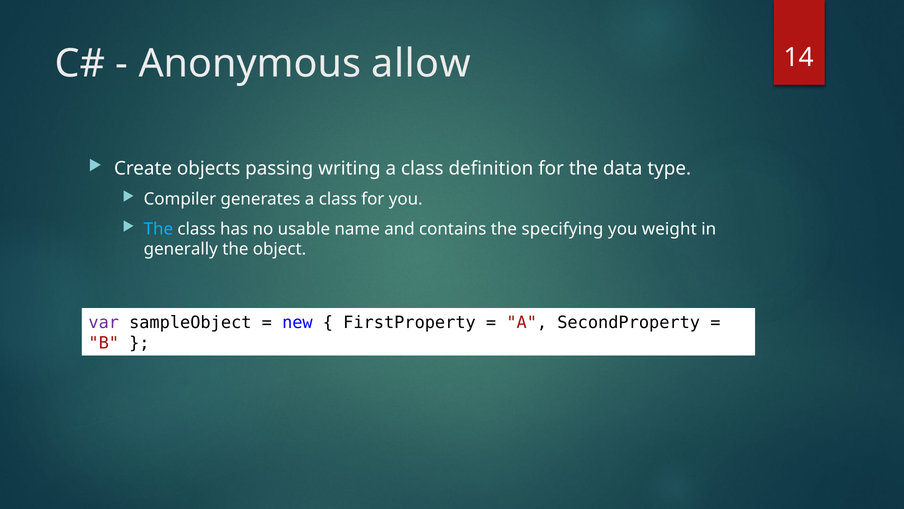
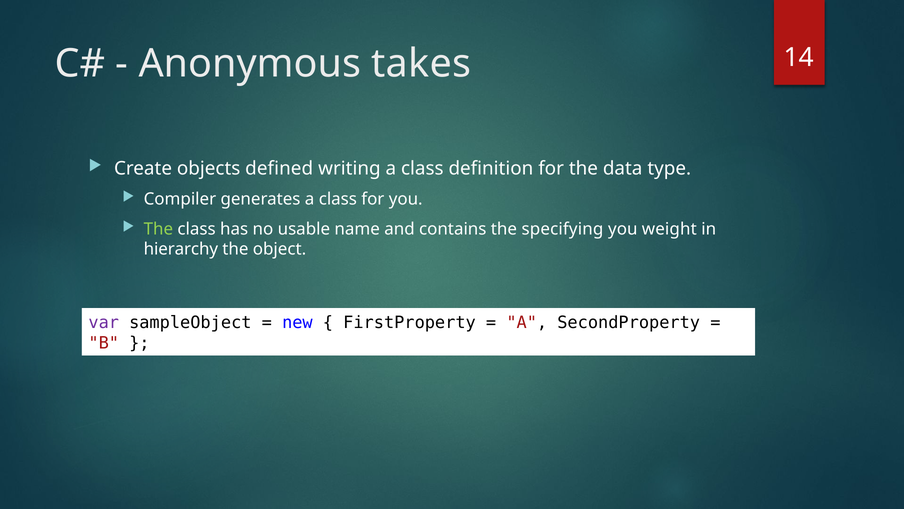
allow: allow -> takes
passing: passing -> defined
The at (158, 229) colour: light blue -> light green
generally: generally -> hierarchy
